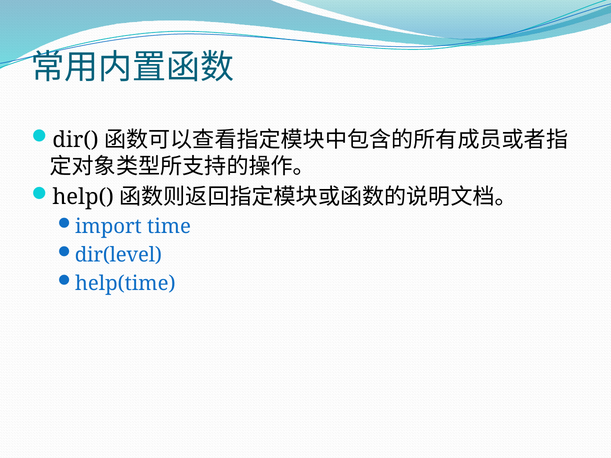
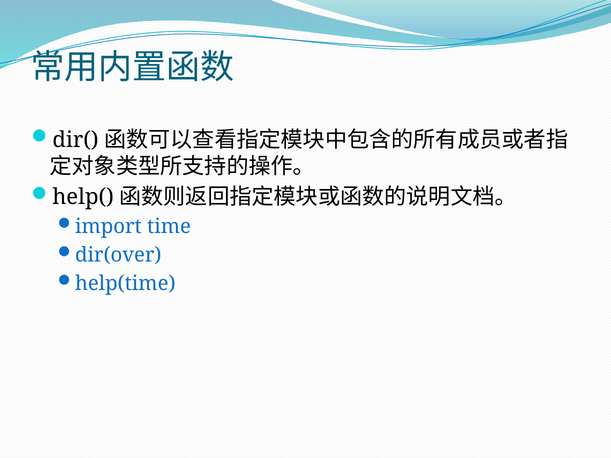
dir(level: dir(level -> dir(over
